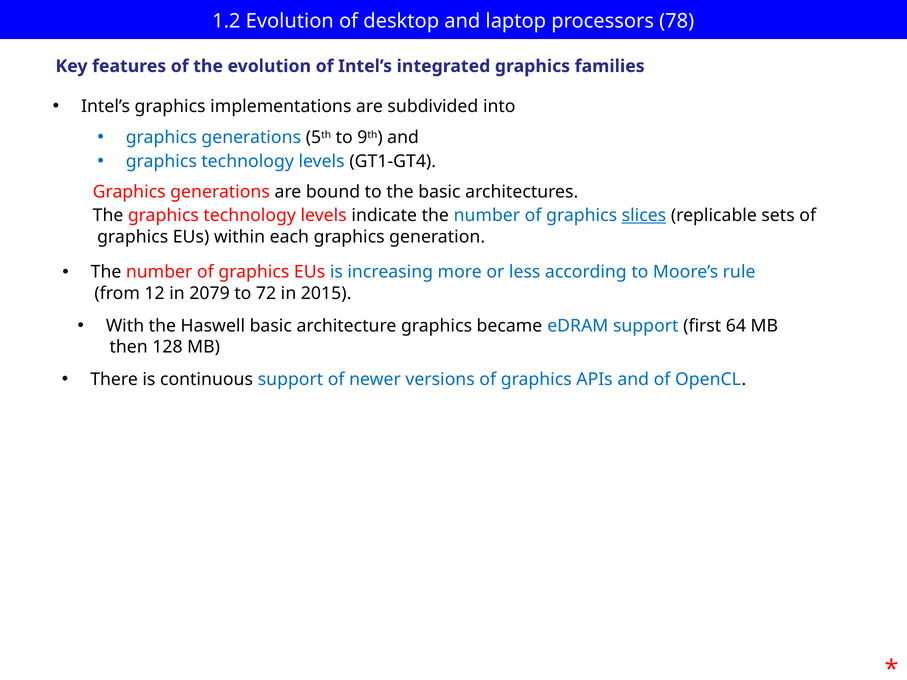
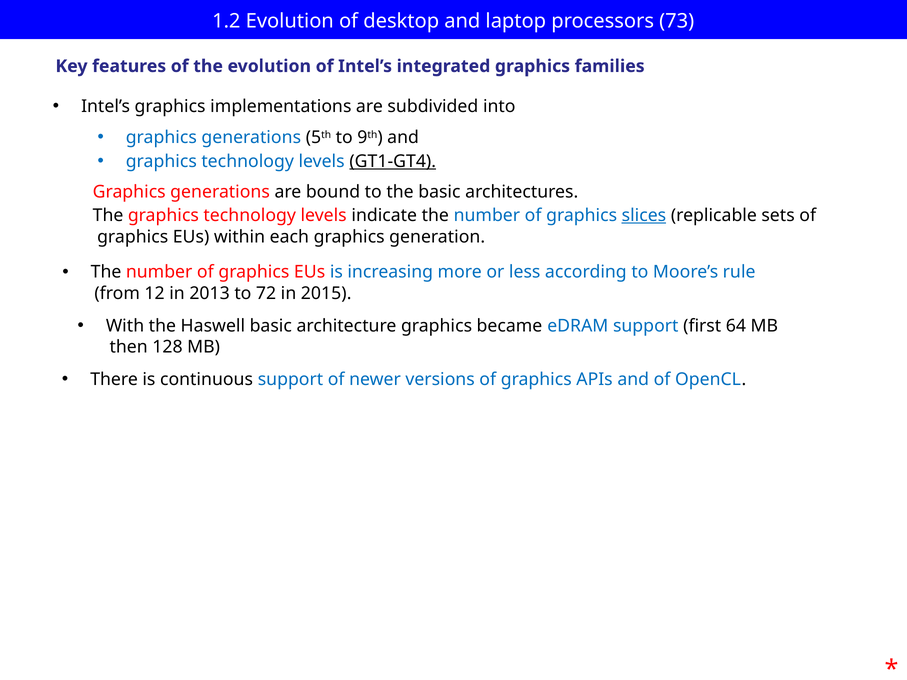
78: 78 -> 73
GT1-GT4 underline: none -> present
2079: 2079 -> 2013
